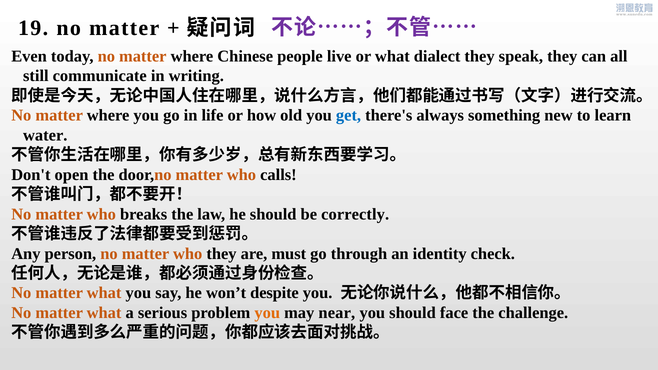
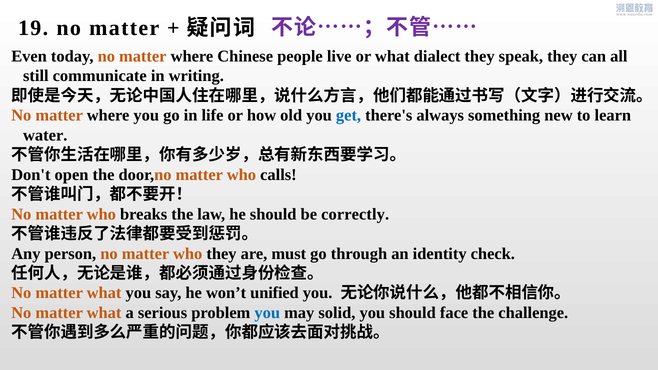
despite: despite -> unified
you at (267, 313) colour: orange -> blue
near: near -> solid
